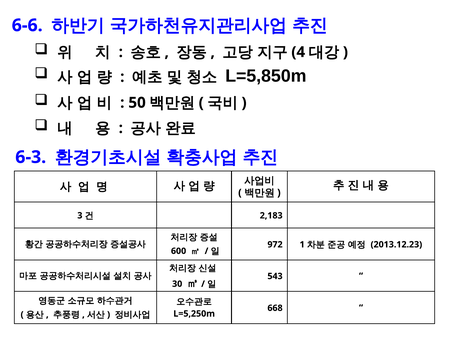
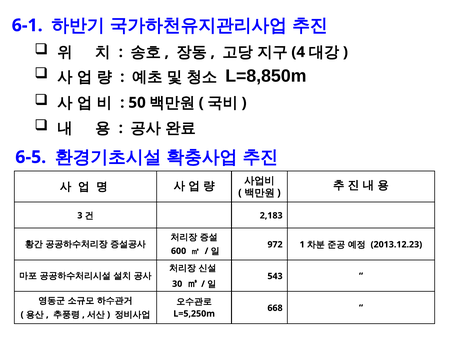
6-6: 6-6 -> 6-1
L=5,850m: L=5,850m -> L=8,850m
6-3: 6-3 -> 6-5
